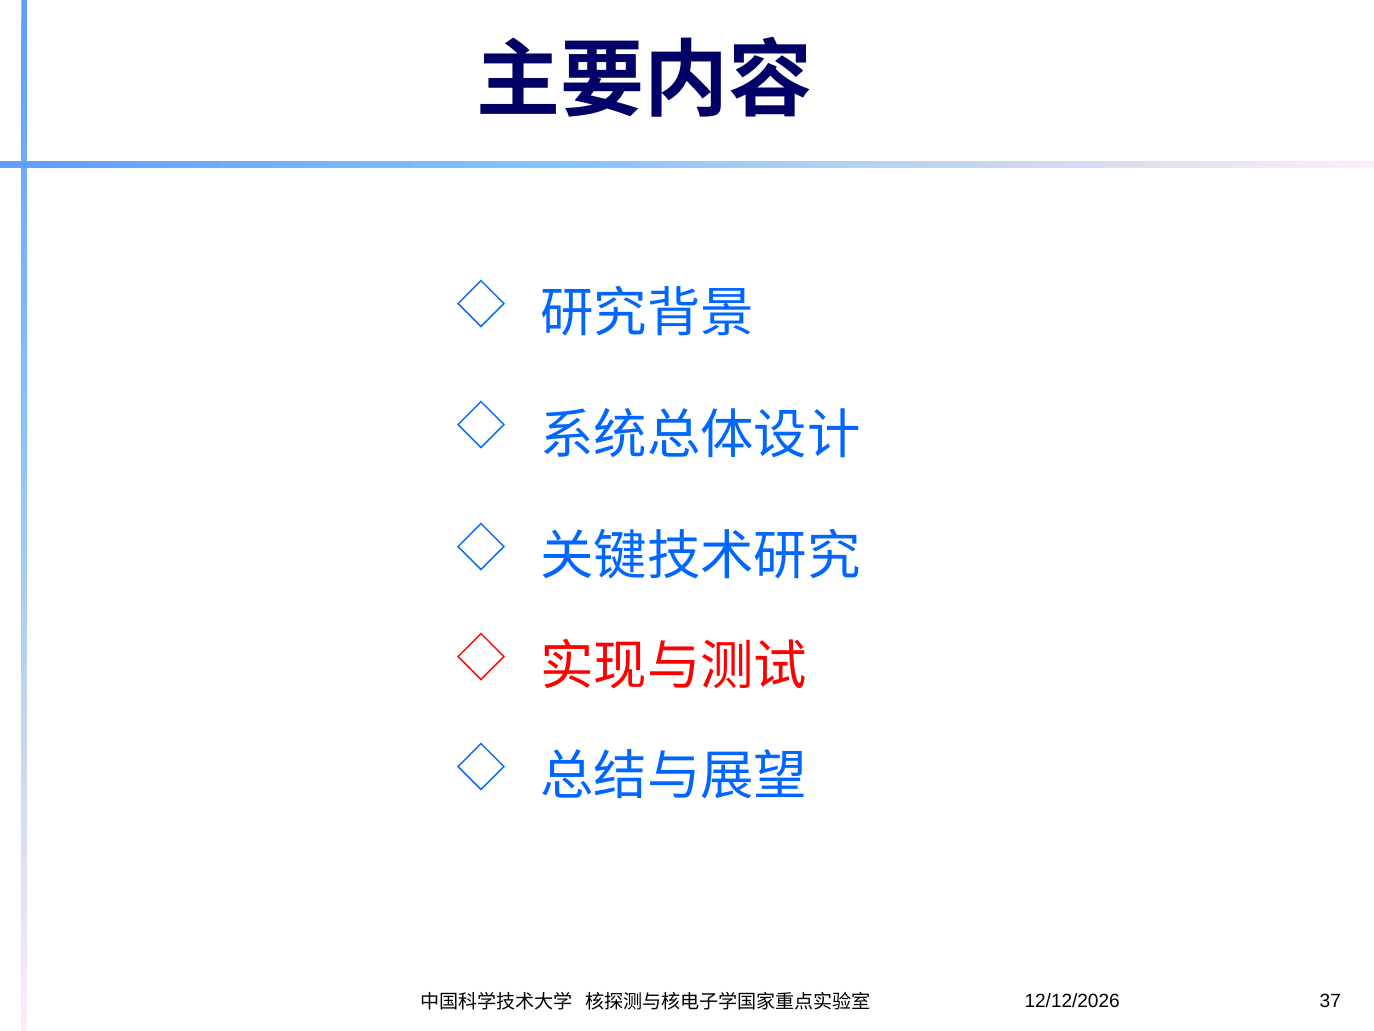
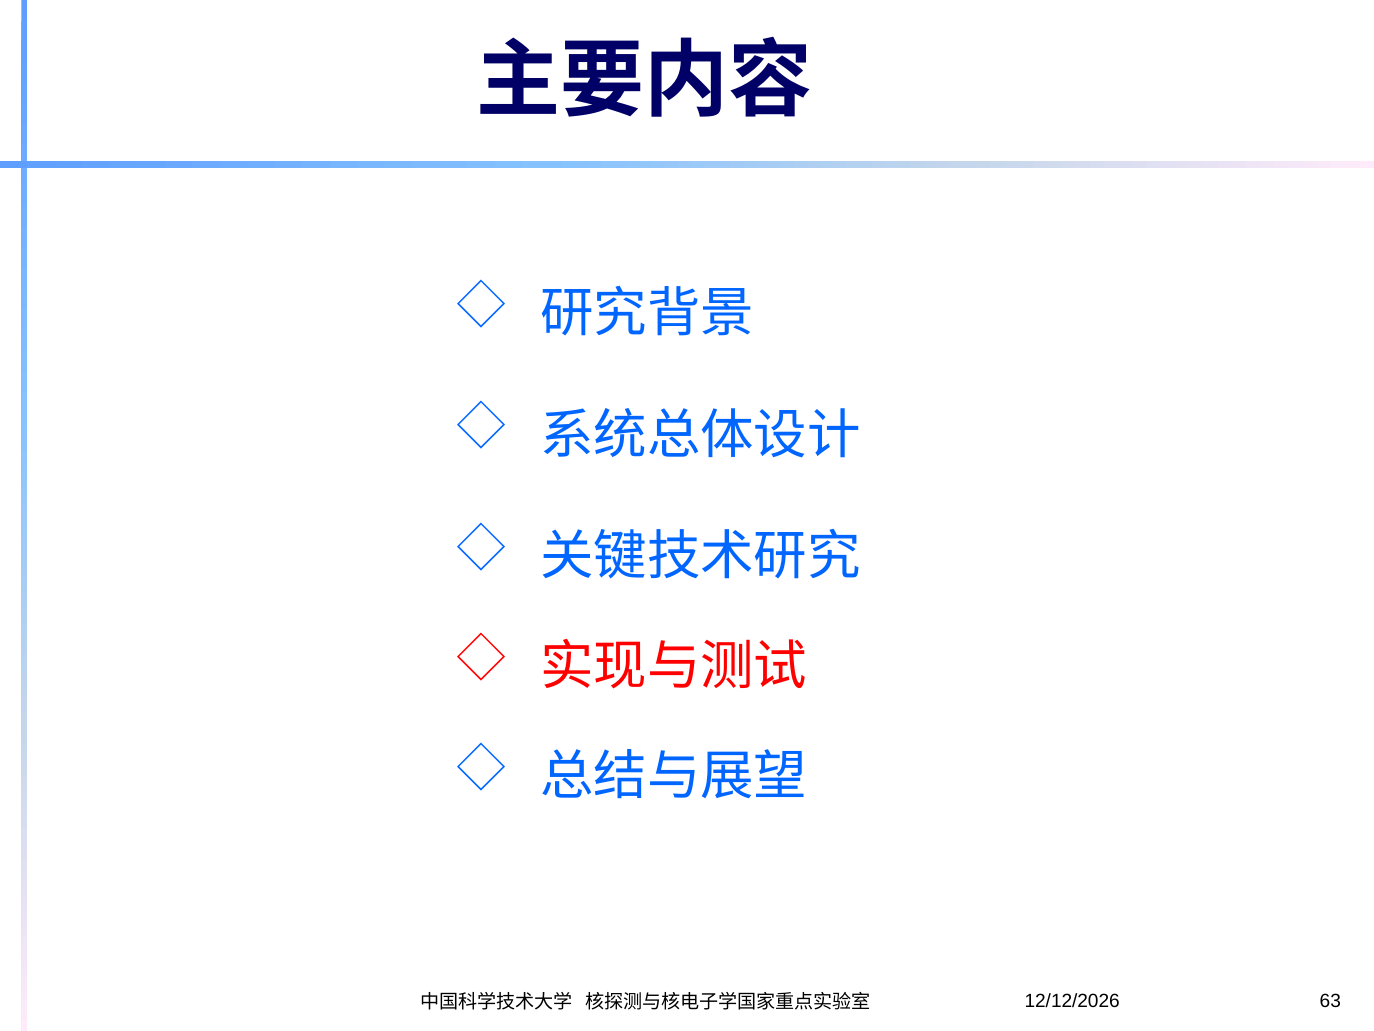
37: 37 -> 63
